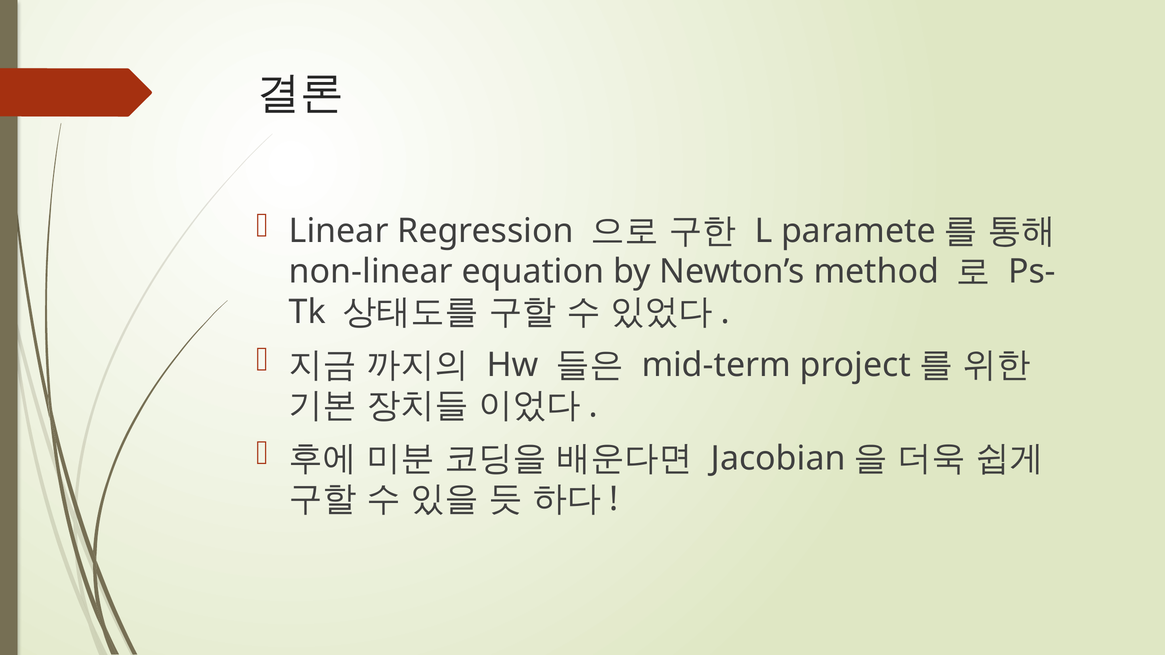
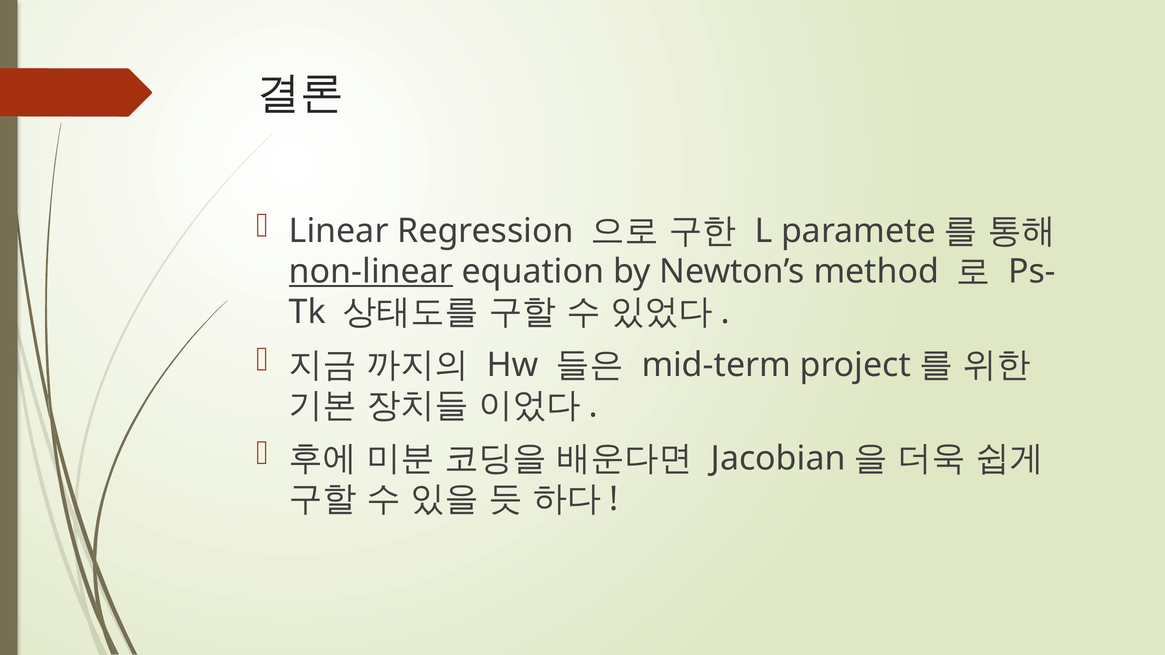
non-linear underline: none -> present
